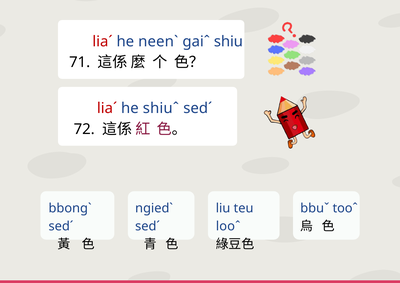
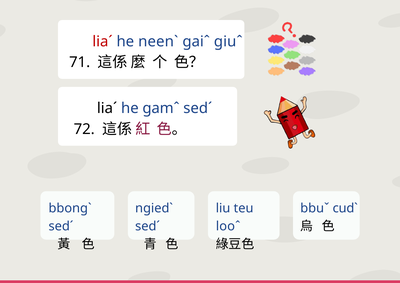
shiu: shiu -> giuˆ
liaˊ at (107, 108) colour: red -> black
shiuˆ: shiuˆ -> gamˆ
tooˆ: tooˆ -> cudˋ
